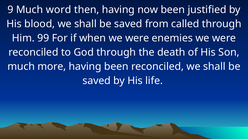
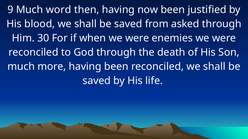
called: called -> asked
99: 99 -> 30
